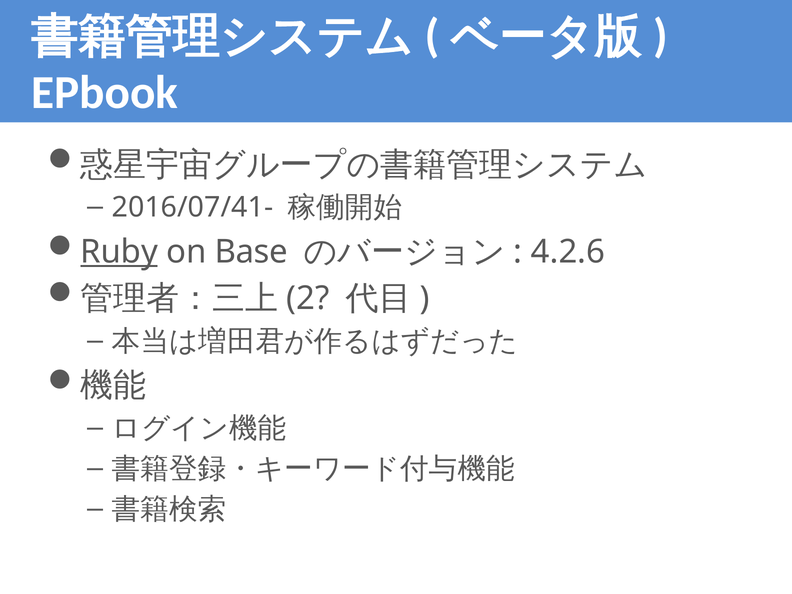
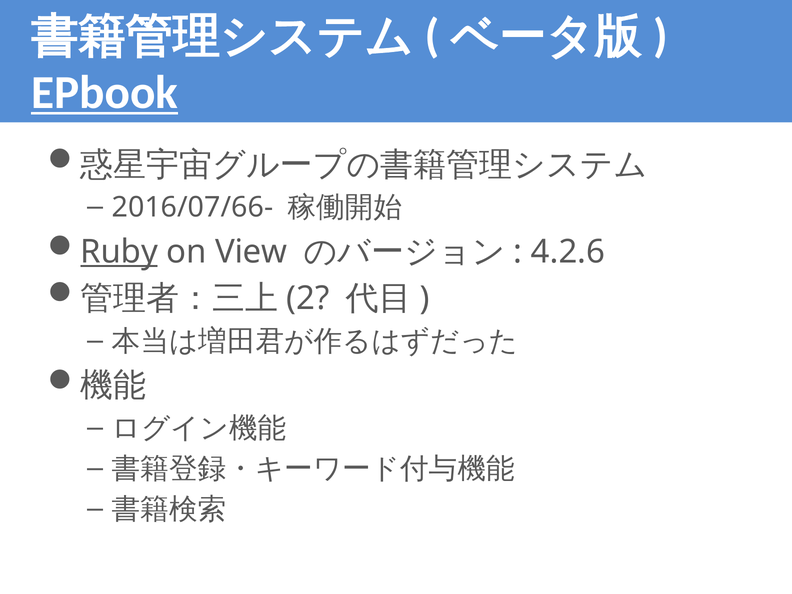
EPbook underline: none -> present
2016/07/41-: 2016/07/41- -> 2016/07/66-
Base: Base -> View
